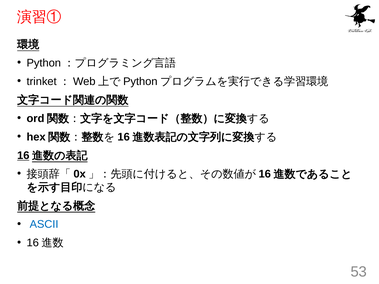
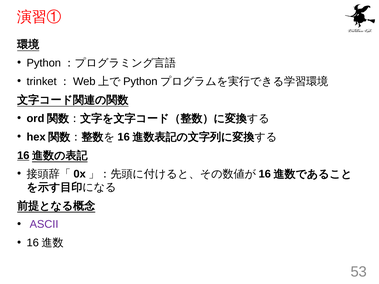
ASCII colour: blue -> purple
